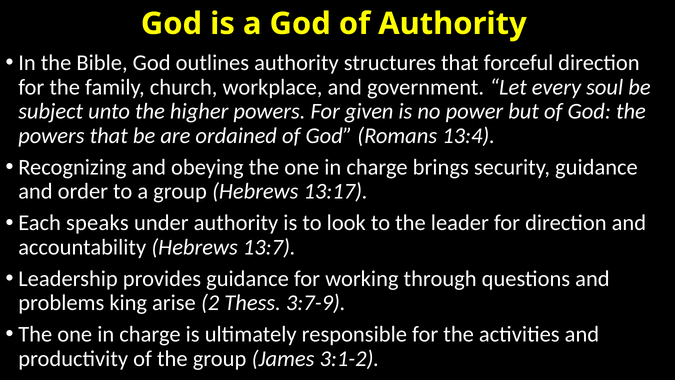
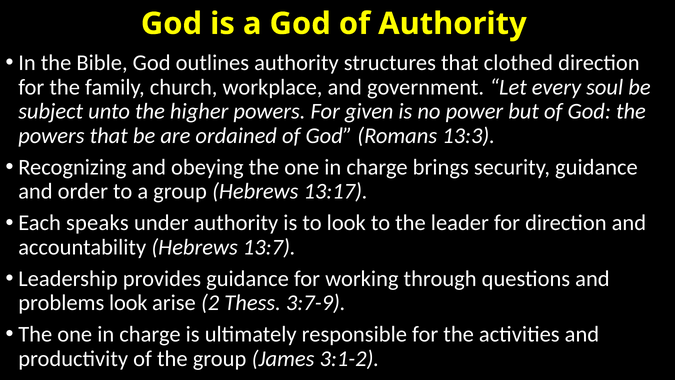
forceful: forceful -> clothed
13:4: 13:4 -> 13:3
problems king: king -> look
